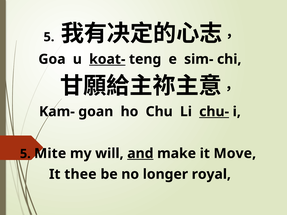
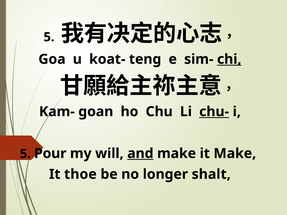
koat- underline: present -> none
chi underline: none -> present
Mite: Mite -> Pour
it Move: Move -> Make
thee: thee -> thoe
royal: royal -> shalt
